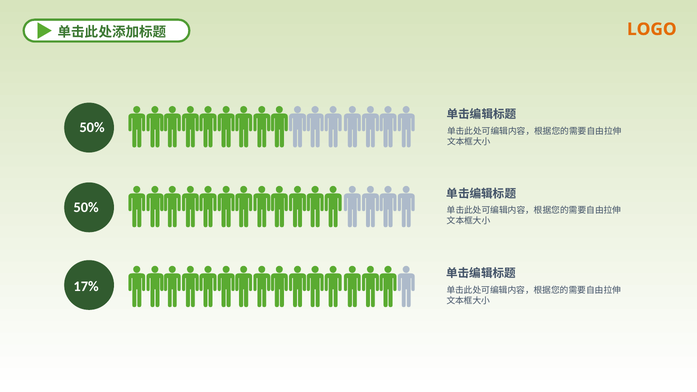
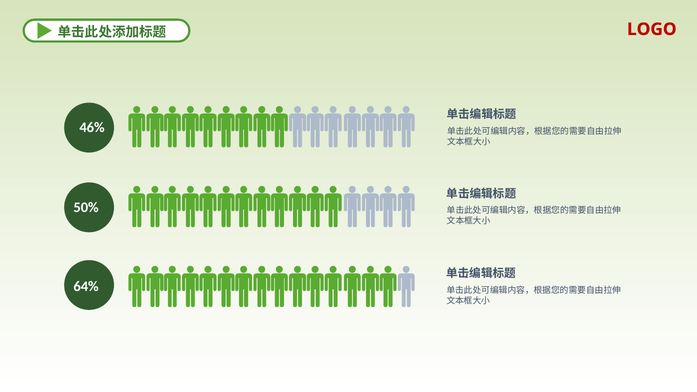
LOGO colour: orange -> red
50% at (92, 128): 50% -> 46%
17%: 17% -> 64%
